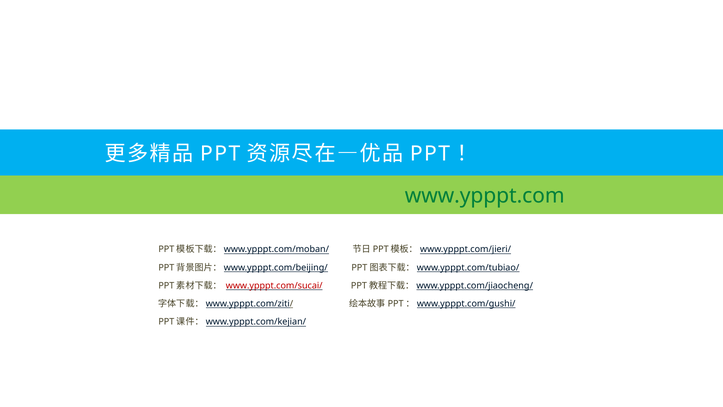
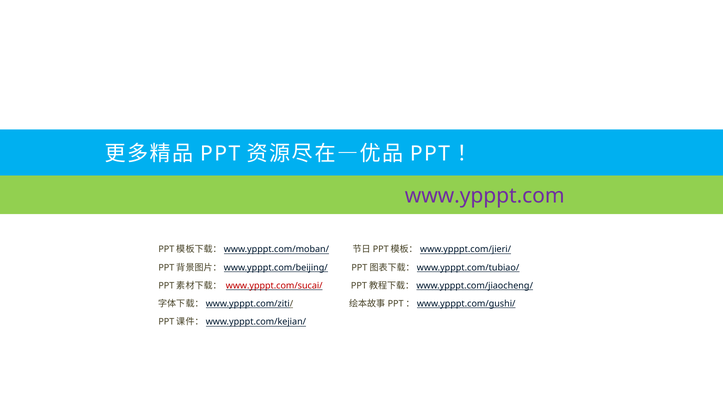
www.ypppt.com colour: green -> purple
